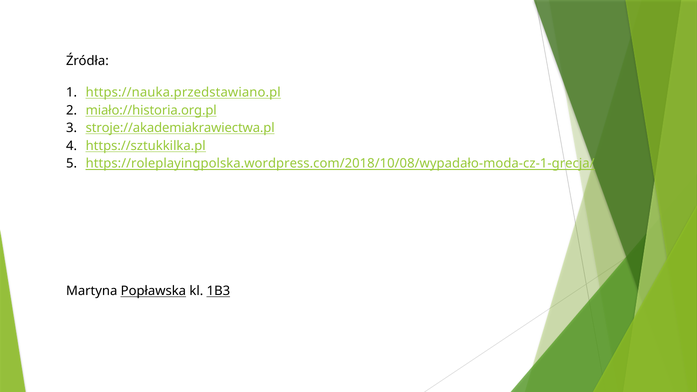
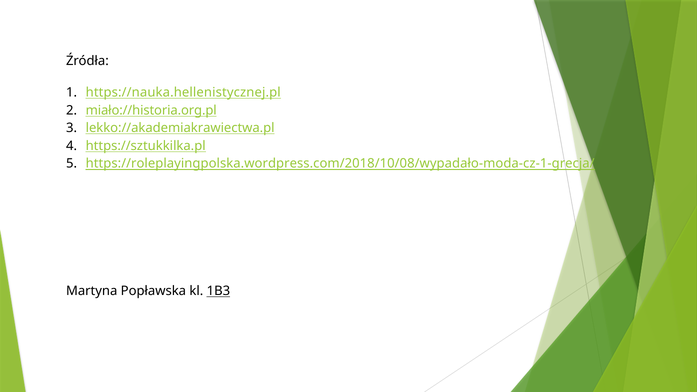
https://nauka.przedstawiano.pl: https://nauka.przedstawiano.pl -> https://nauka.hellenistycznej.pl
stroje://akademiakrawiectwa.pl: stroje://akademiakrawiectwa.pl -> lekko://akademiakrawiectwa.pl
Popławska underline: present -> none
